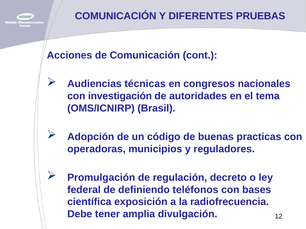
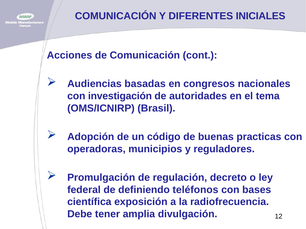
PRUEBAS: PRUEBAS -> INICIALES
técnicas: técnicas -> basadas
